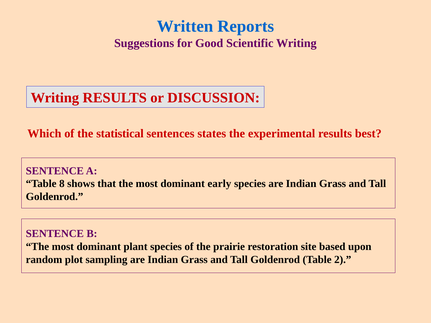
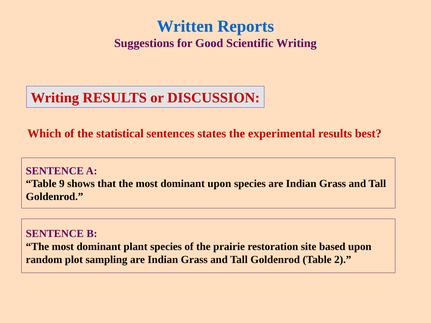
8: 8 -> 9
dominant early: early -> upon
